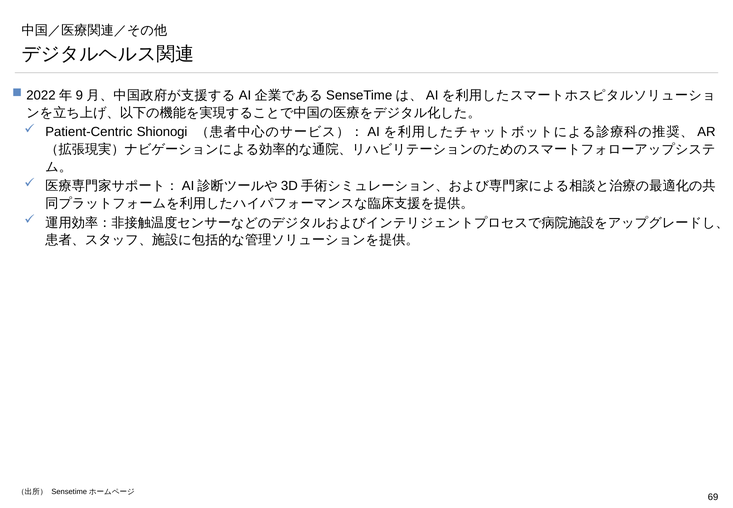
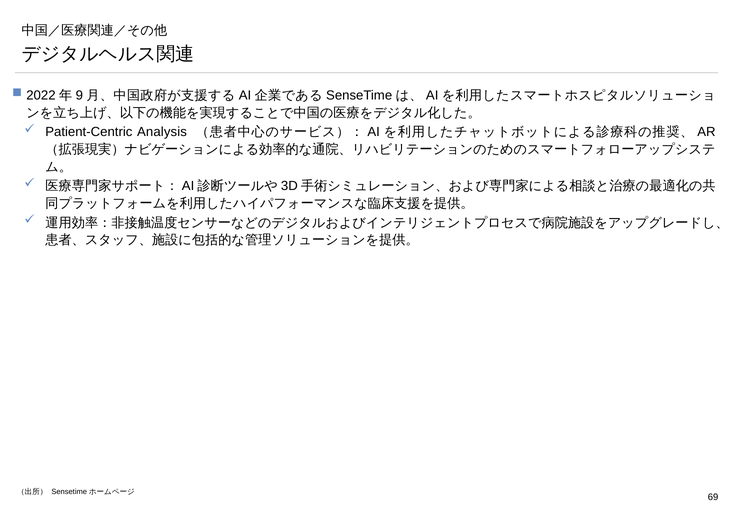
Shionogi: Shionogi -> Analysis
